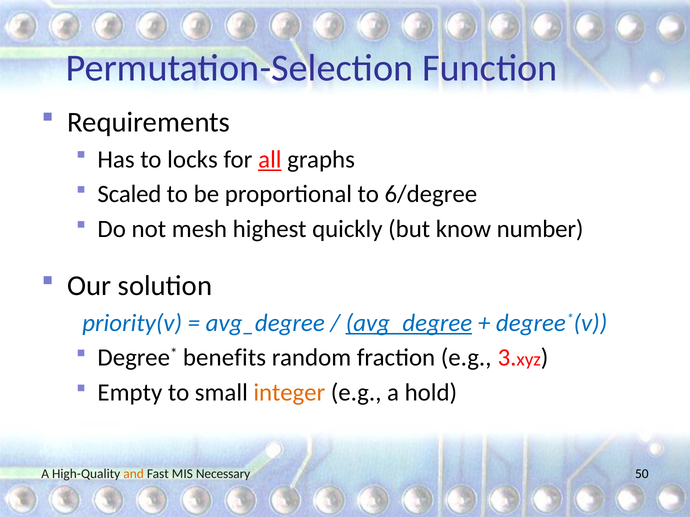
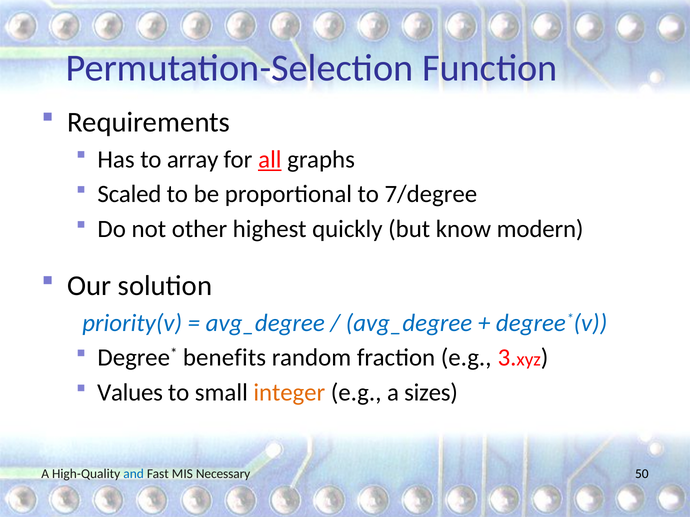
locks: locks -> array
6/degree: 6/degree -> 7/degree
mesh: mesh -> other
number: number -> modern
avg_degree at (409, 323) underline: present -> none
Empty: Empty -> Values
hold: hold -> sizes
and colour: orange -> blue
